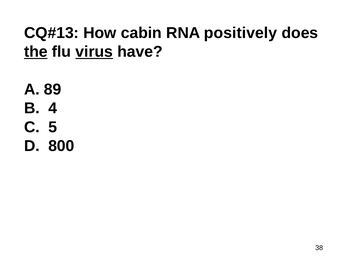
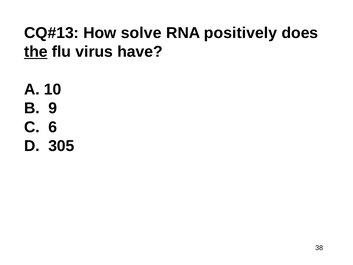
cabin: cabin -> solve
virus underline: present -> none
89: 89 -> 10
4: 4 -> 9
5: 5 -> 6
800: 800 -> 305
